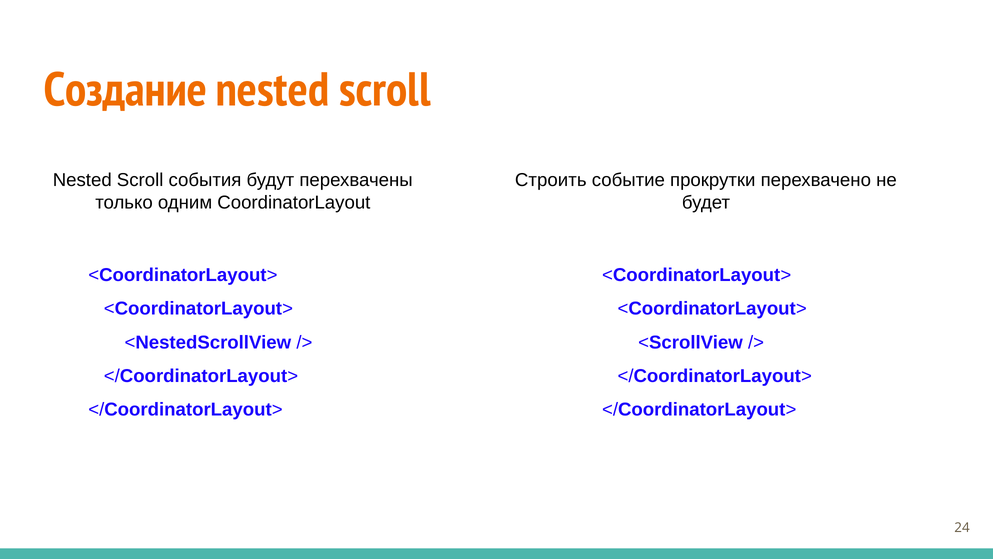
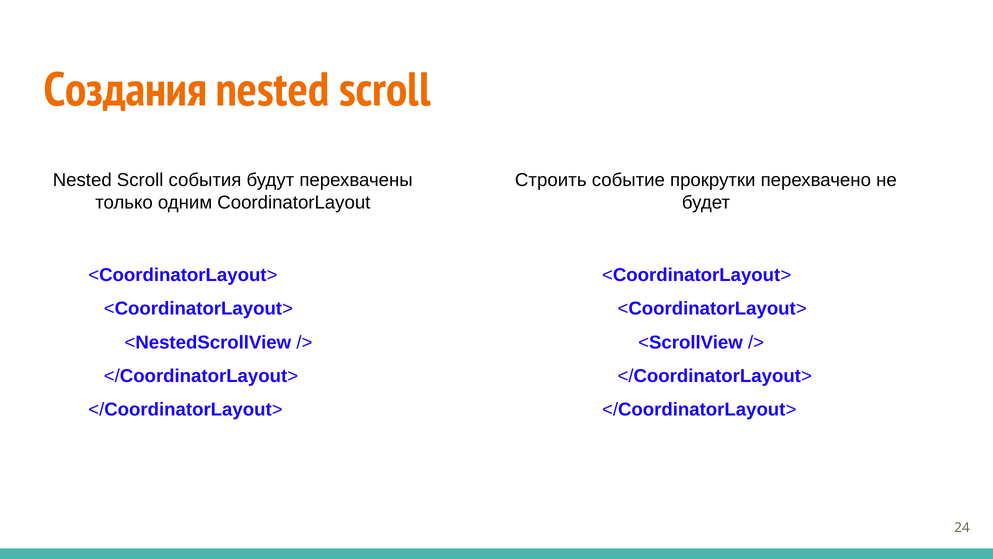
Создание: Создание -> Создания
